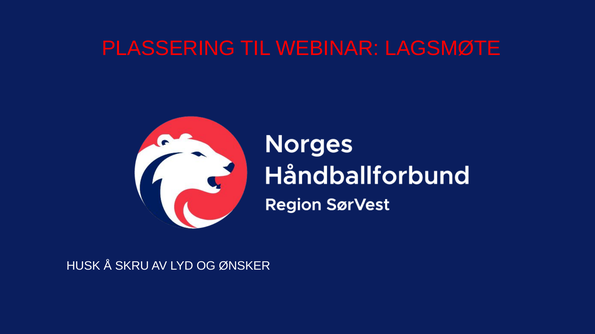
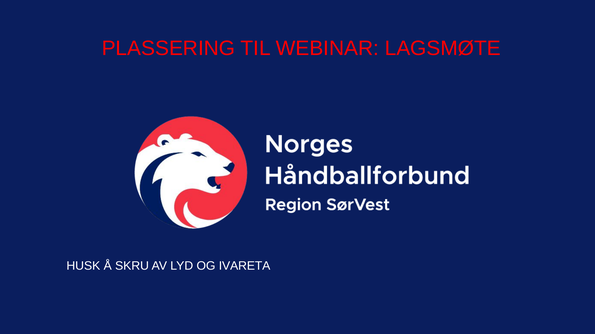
ØNSKER: ØNSKER -> IVARETA
